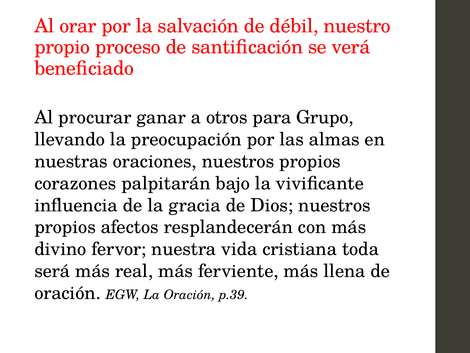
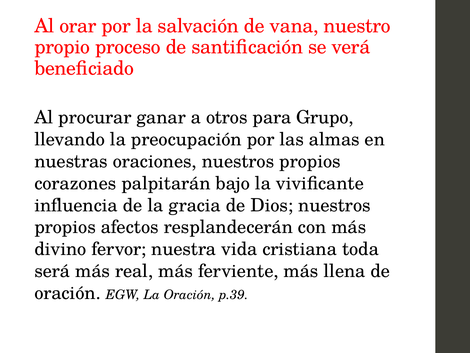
débil: débil -> vana
